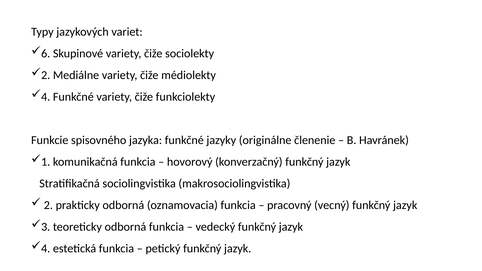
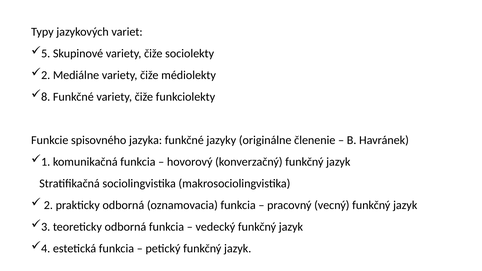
6: 6 -> 5
4 at (46, 97): 4 -> 8
